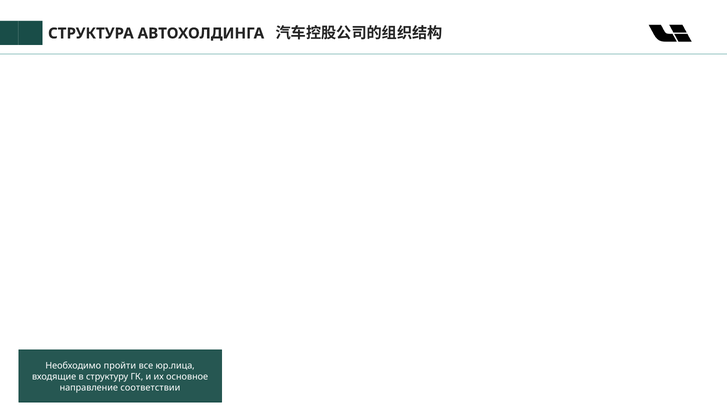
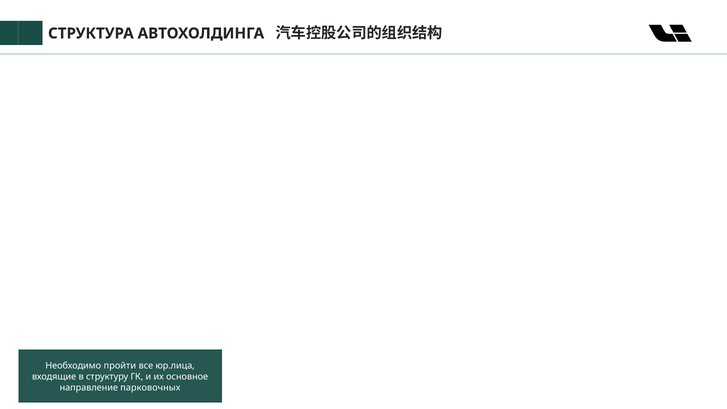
соответствии: соответствии -> парковочных
